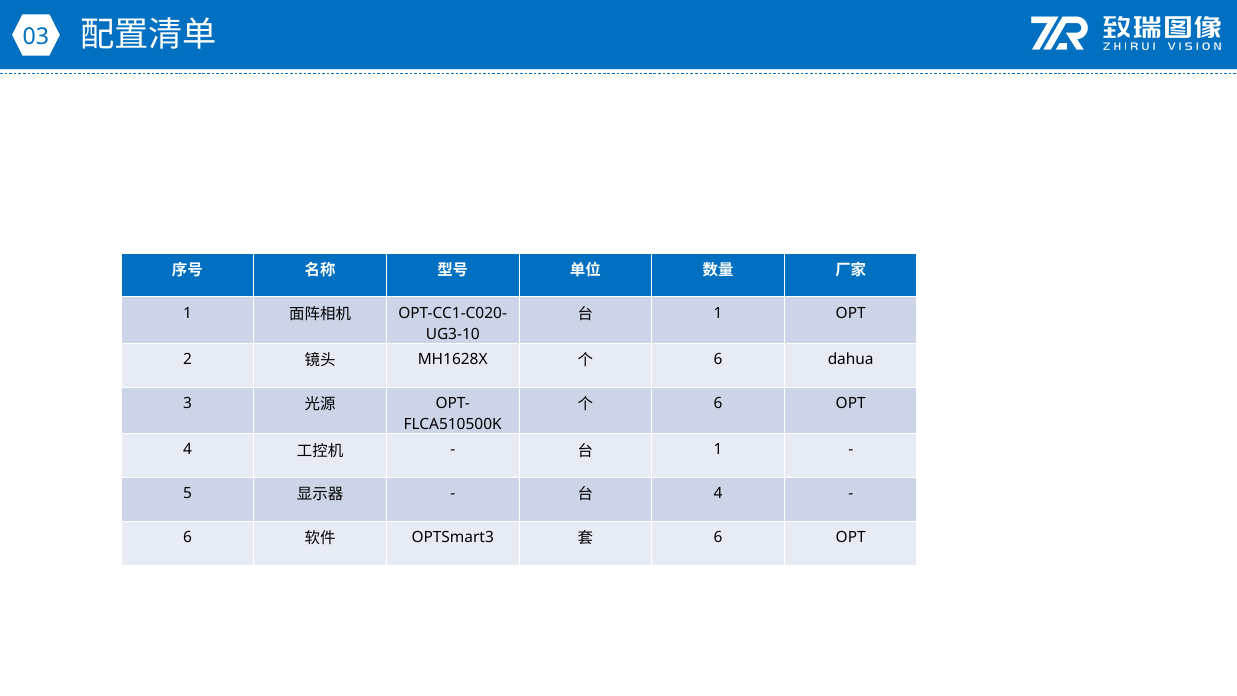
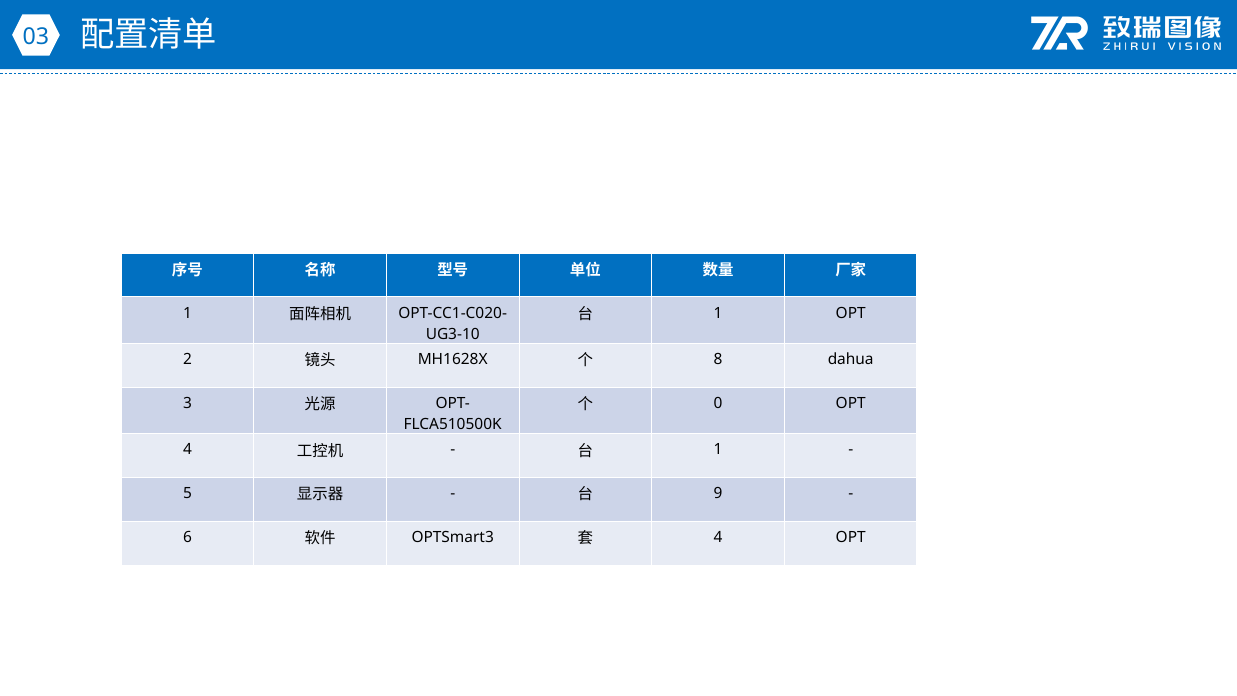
6 at (718, 359): 6 -> 8
6 at (718, 403): 6 -> 0
4 at (718, 493): 4 -> 9
6 at (718, 537): 6 -> 4
